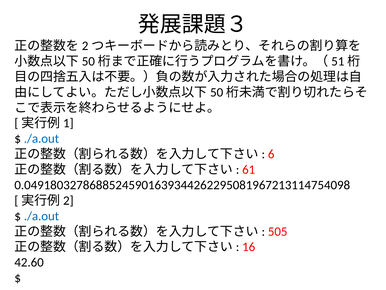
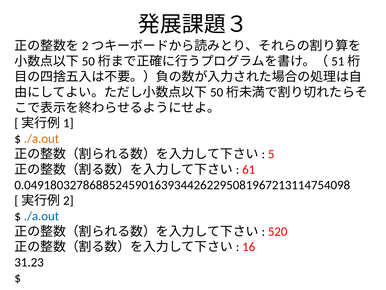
./a.out at (41, 138) colour: blue -> orange
6: 6 -> 5
505: 505 -> 520
42.60: 42.60 -> 31.23
